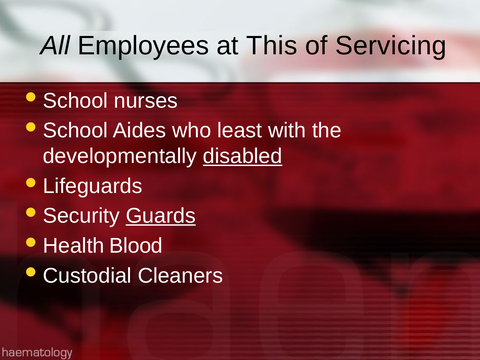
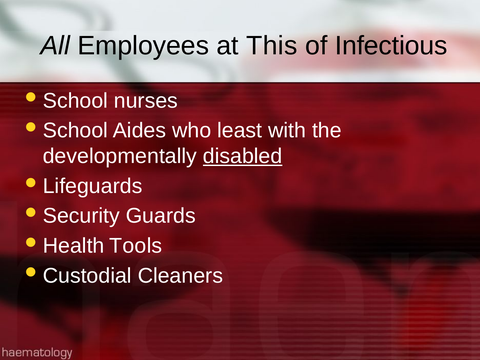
Servicing: Servicing -> Infectious
Guards underline: present -> none
Blood: Blood -> Tools
